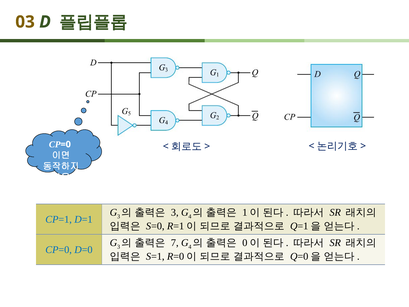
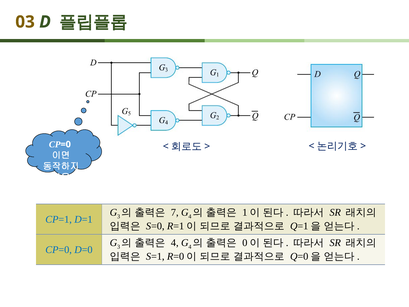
3 at (175, 212): 3 -> 7
7 at (175, 243): 7 -> 4
